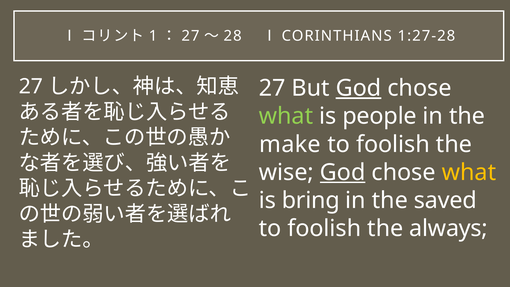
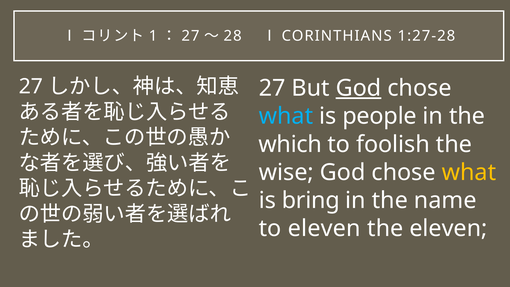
what at (286, 116) colour: light green -> light blue
make: make -> which
God at (343, 172) underline: present -> none
saved: saved -> name
foolish at (324, 229): foolish -> eleven
the always: always -> eleven
